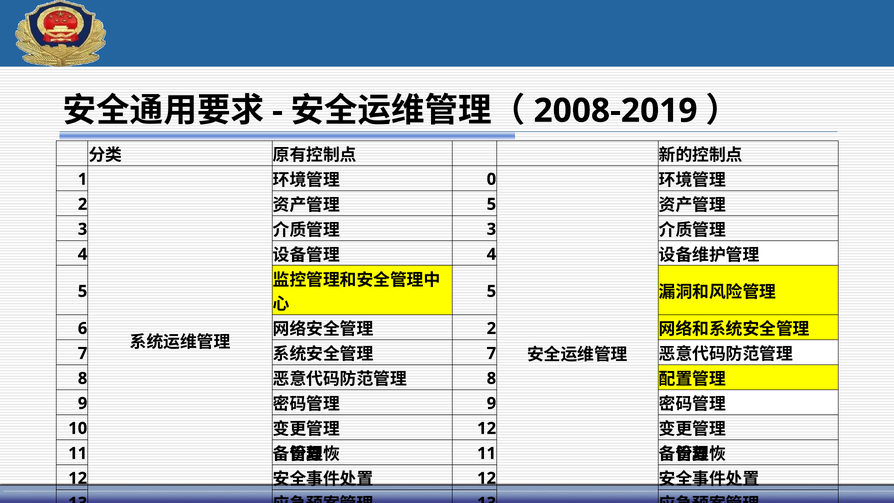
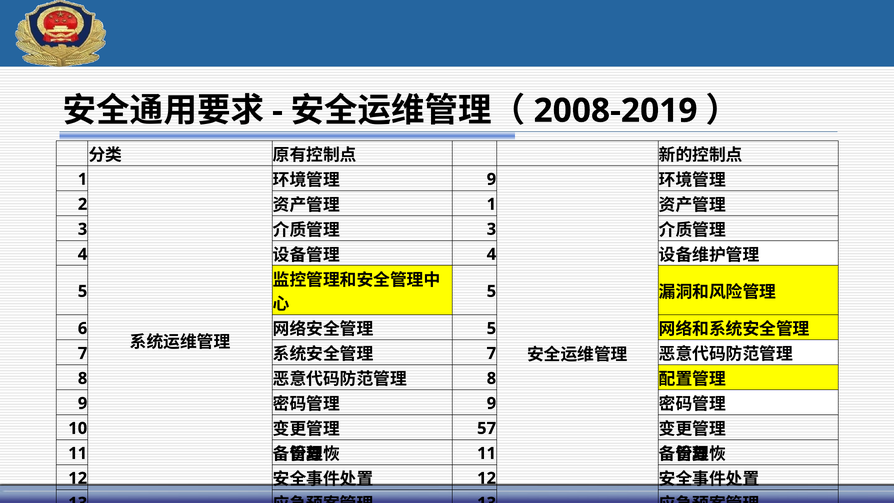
0 at (491, 179): 0 -> 9
5 at (491, 204): 5 -> 1
2 at (491, 328): 2 -> 5
12 at (487, 428): 12 -> 57
